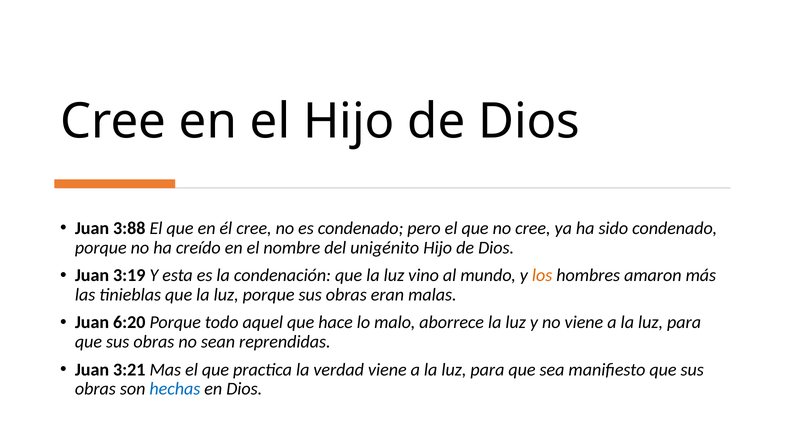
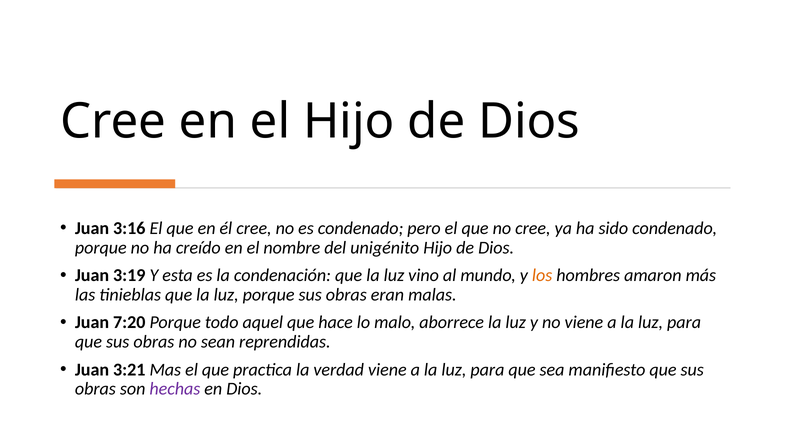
3:88: 3:88 -> 3:16
6:20: 6:20 -> 7:20
hechas colour: blue -> purple
